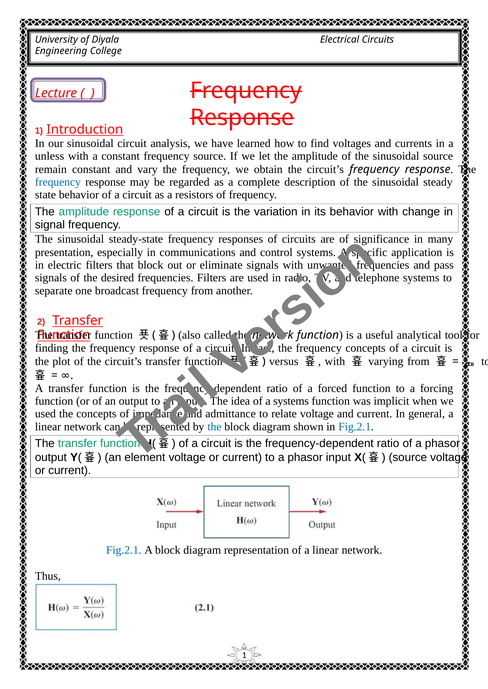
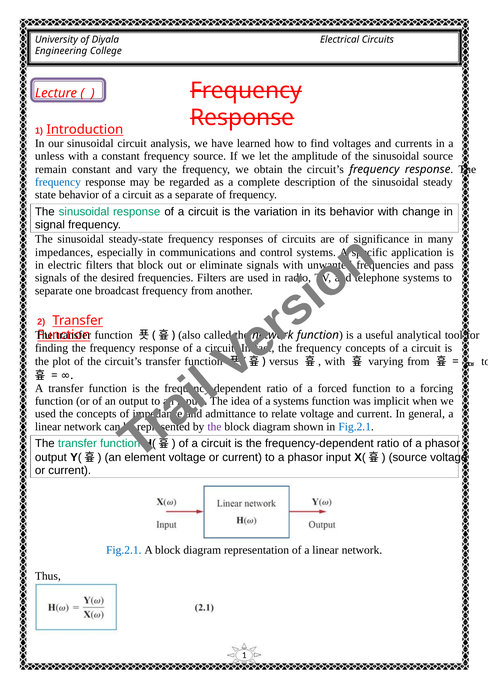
a resistors: resistors -> separate
amplitude at (84, 212): amplitude -> sinusoidal
presentation: presentation -> impedances
the at (214, 427) colour: blue -> purple
